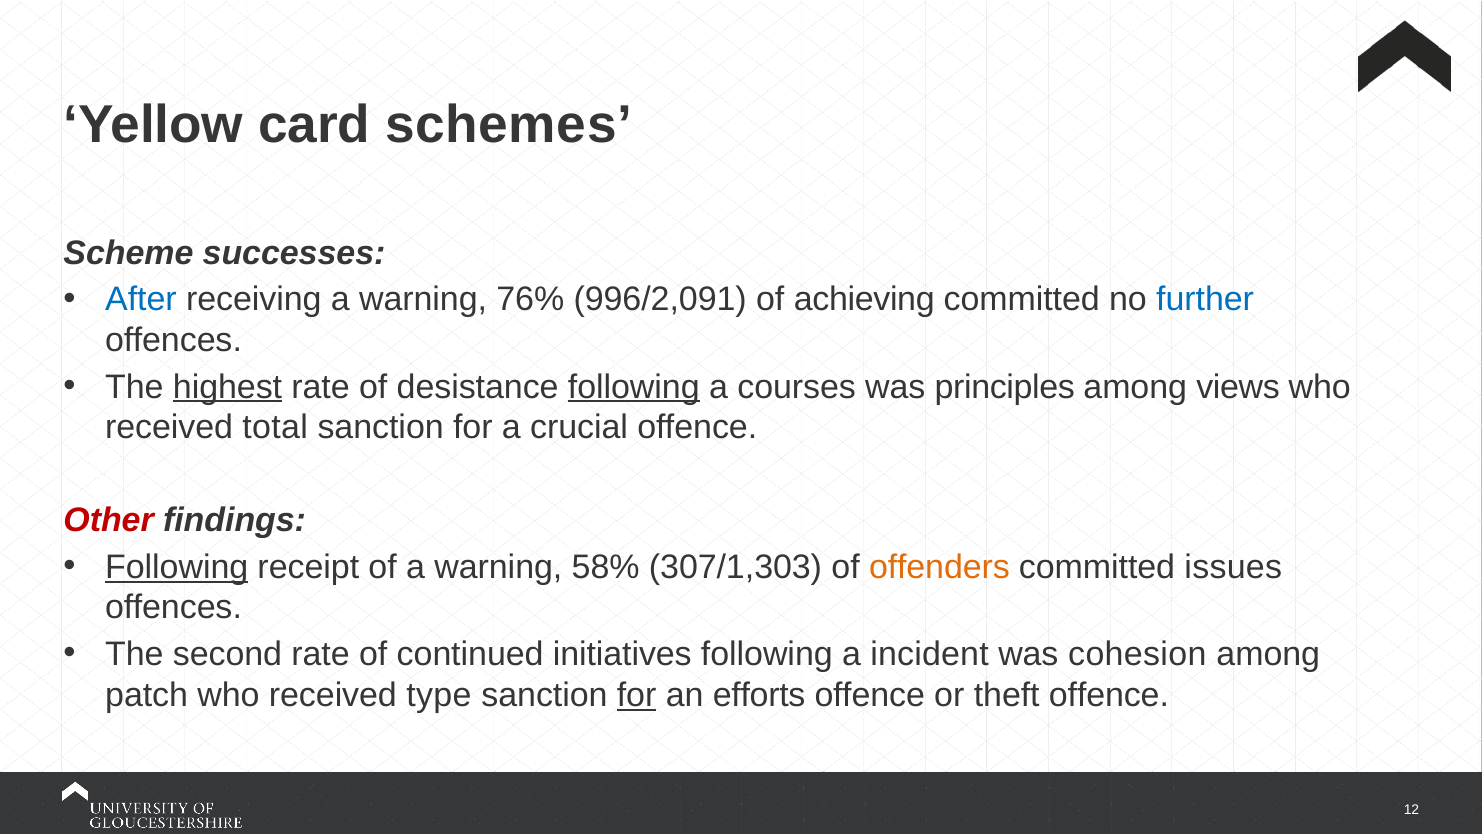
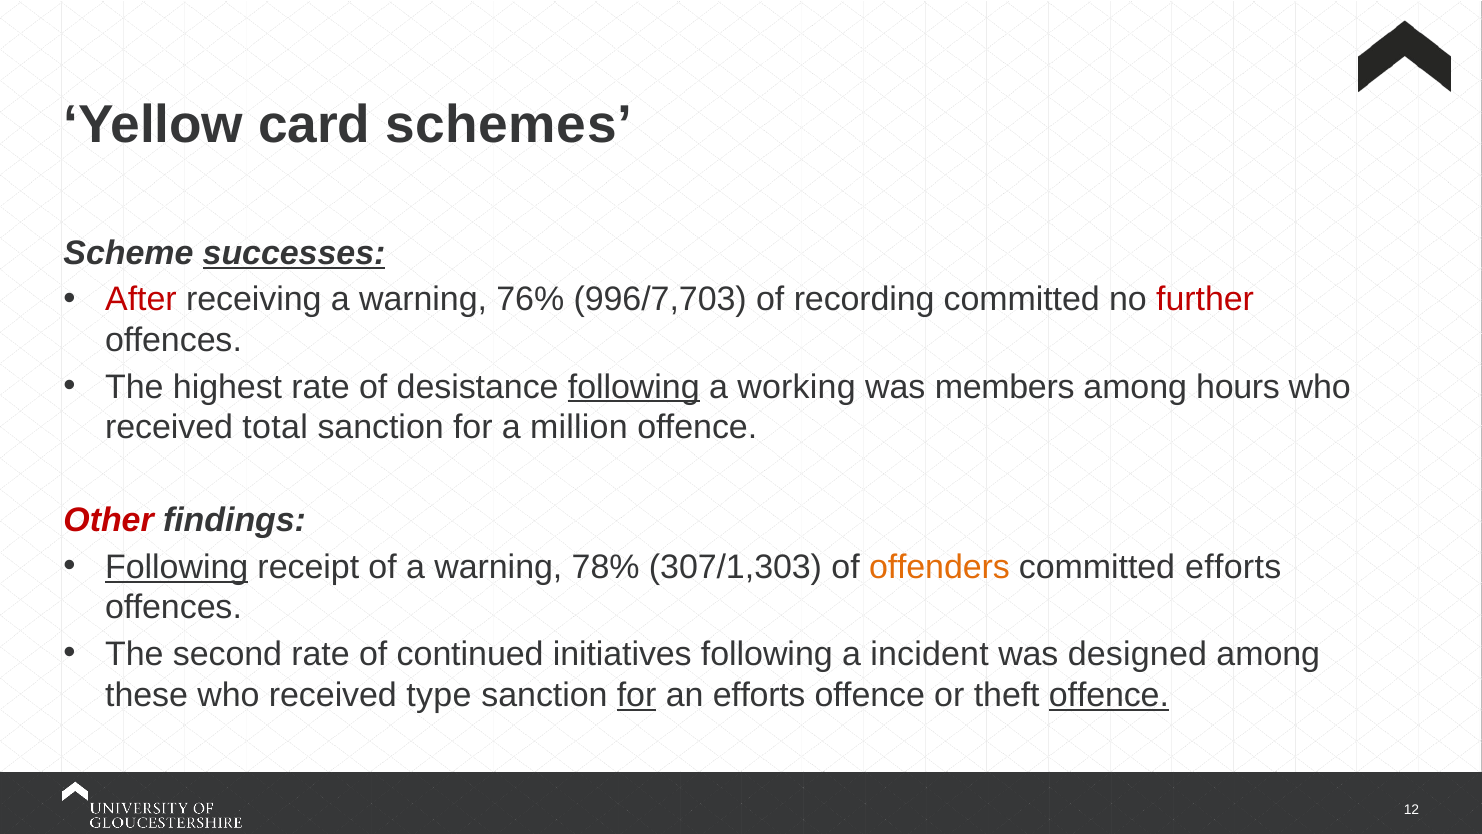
successes underline: none -> present
After colour: blue -> red
996/2,091: 996/2,091 -> 996/7,703
achieving: achieving -> recording
further colour: blue -> red
highest underline: present -> none
courses: courses -> working
principles: principles -> members
views: views -> hours
crucial: crucial -> million
58%: 58% -> 78%
committed issues: issues -> efforts
cohesion: cohesion -> designed
patch: patch -> these
offence at (1109, 695) underline: none -> present
